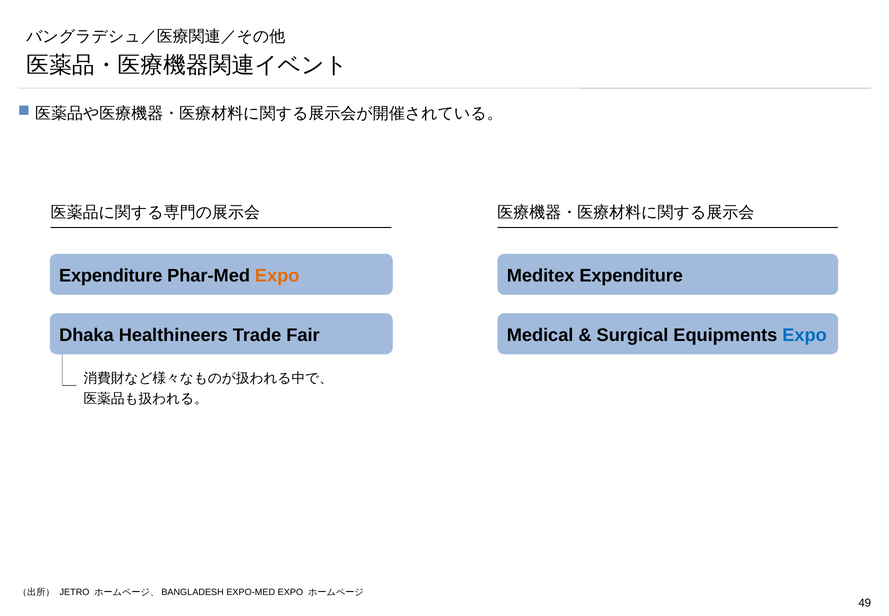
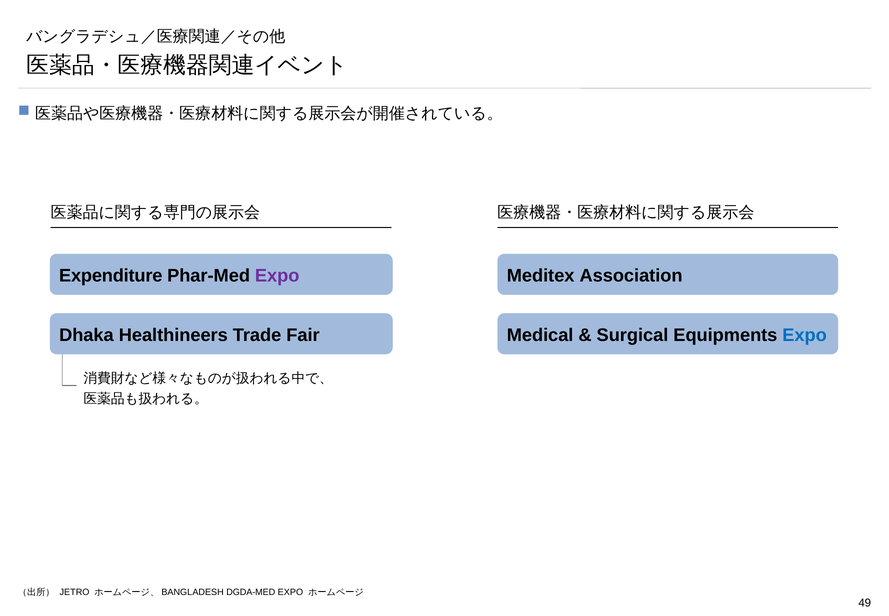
Expo at (277, 275) colour: orange -> purple
Meditex Expenditure: Expenditure -> Association
EXPO-MED: EXPO-MED -> DGDA-MED
